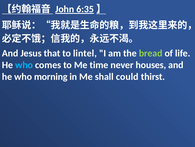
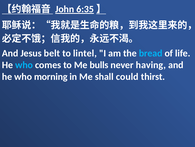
that: that -> belt
bread colour: light green -> light blue
time: time -> bulls
houses: houses -> having
